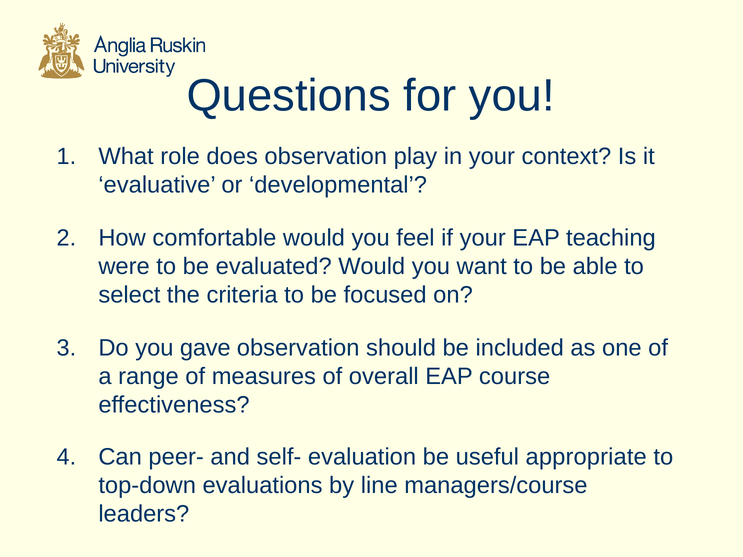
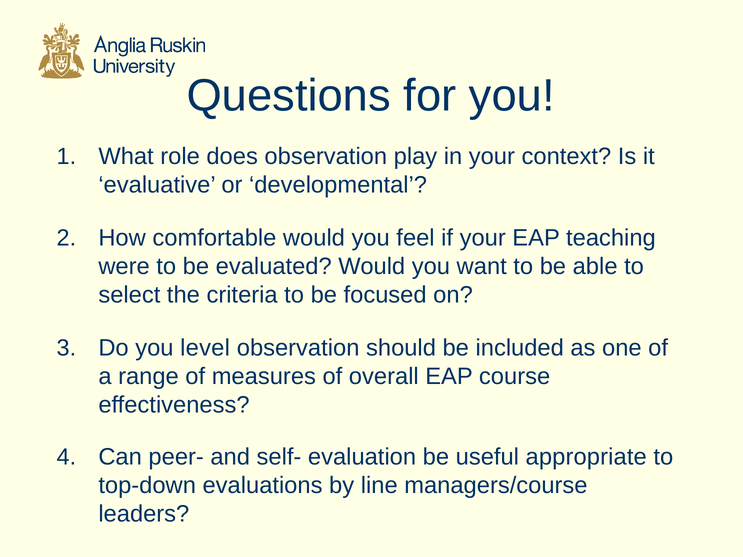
gave: gave -> level
